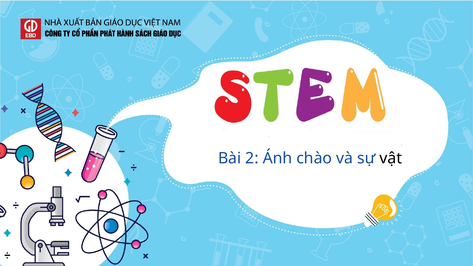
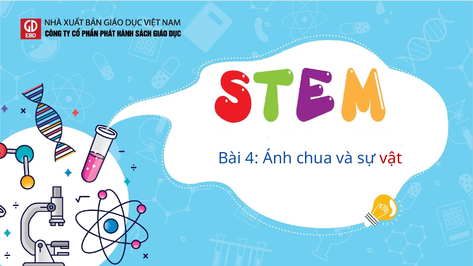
2: 2 -> 4
chào: chào -> chua
vật colour: black -> red
